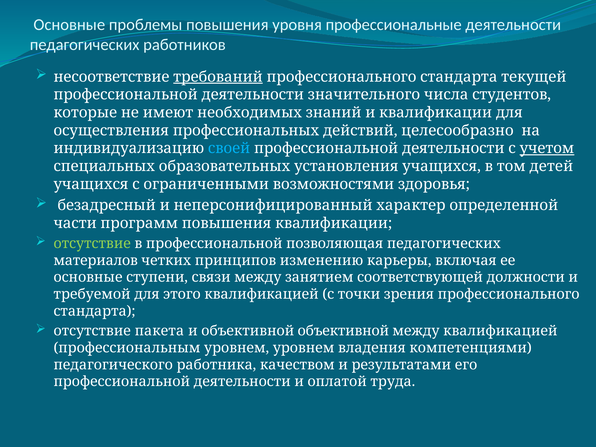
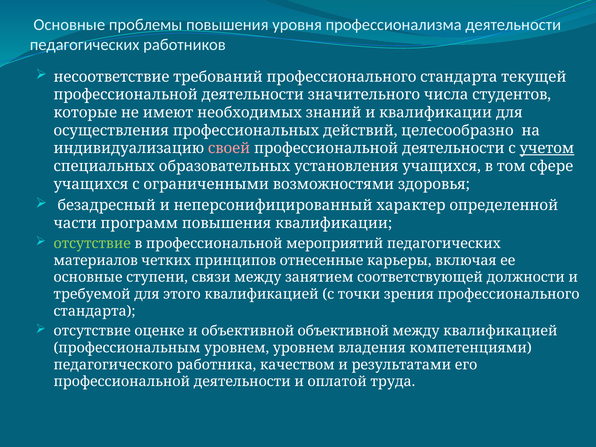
профессиональные: профессиональные -> профессионализма
требований underline: present -> none
своей colour: light blue -> pink
детей: детей -> сфере
позволяющая: позволяющая -> мероприятий
изменению: изменению -> отнесенные
пакета: пакета -> оценке
